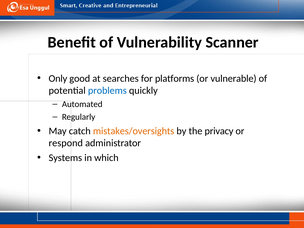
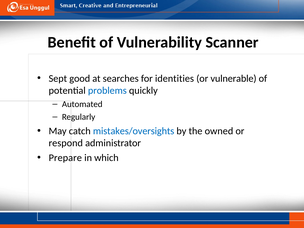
Only: Only -> Sept
platforms: platforms -> identities
mistakes/oversights colour: orange -> blue
privacy: privacy -> owned
Systems: Systems -> Prepare
